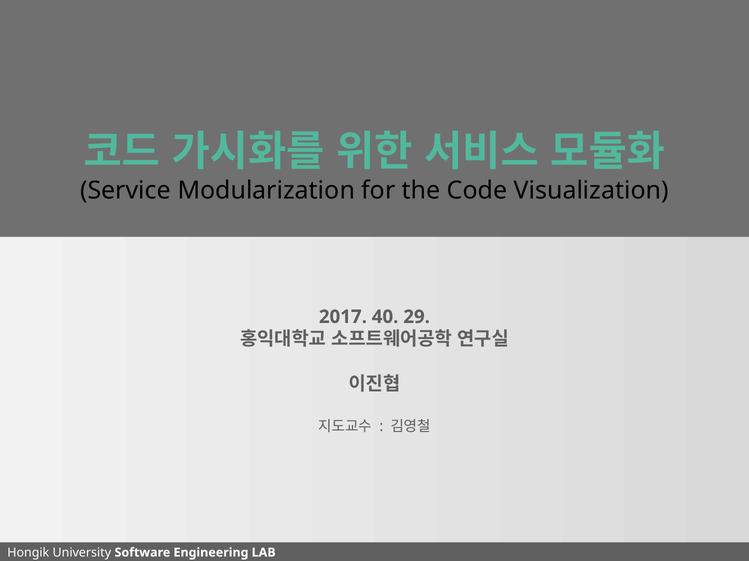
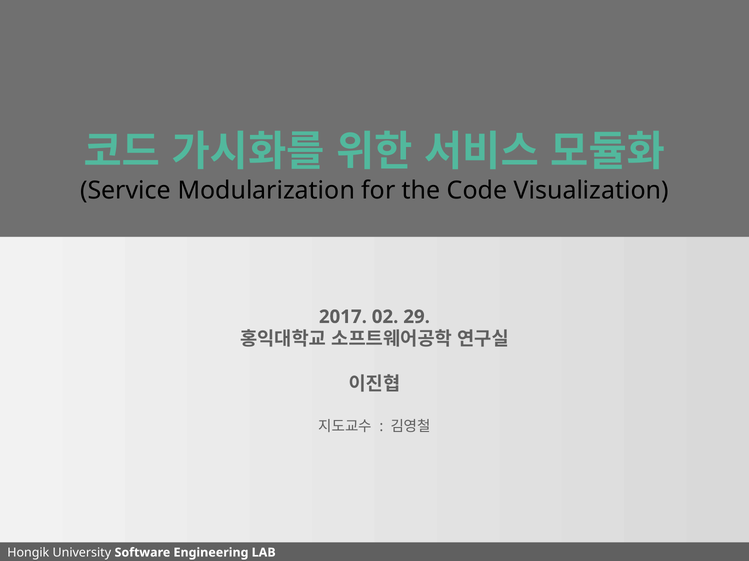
40: 40 -> 02
